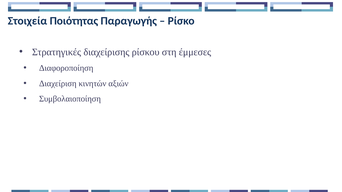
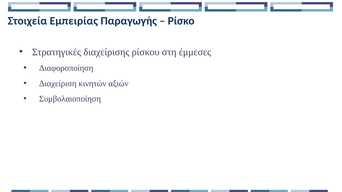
Ποιότητας: Ποιότητας -> Εμπειρίας
